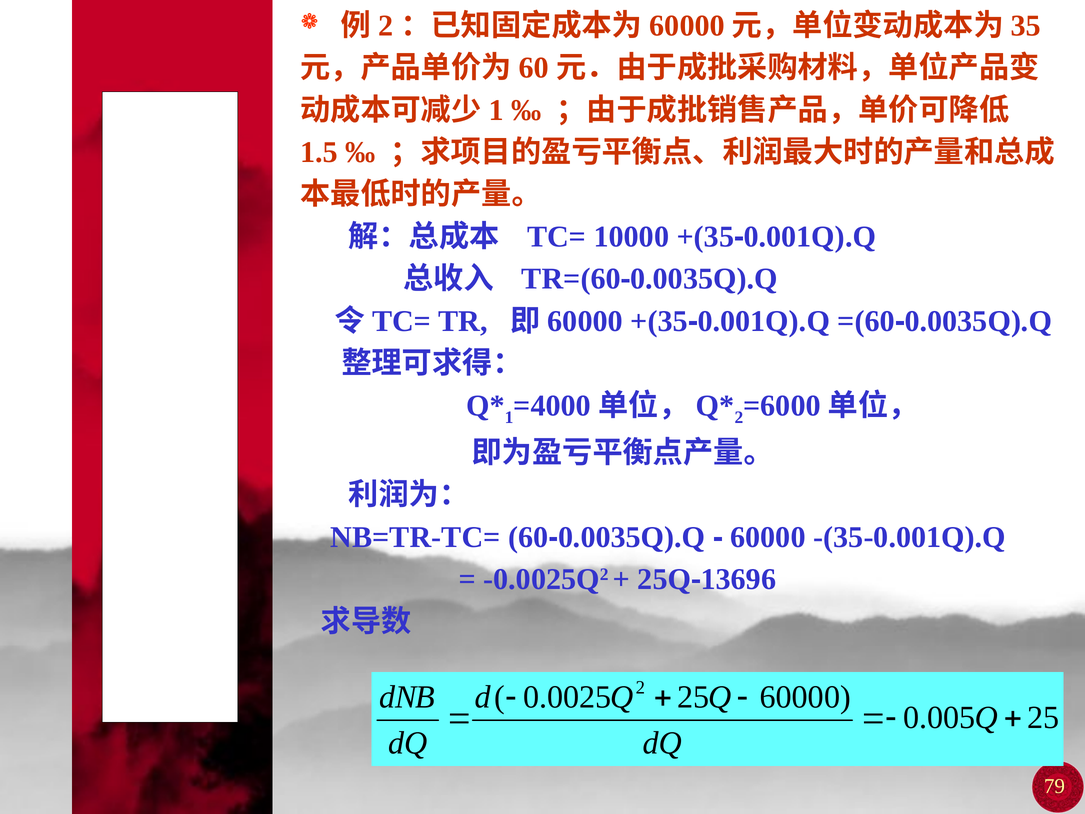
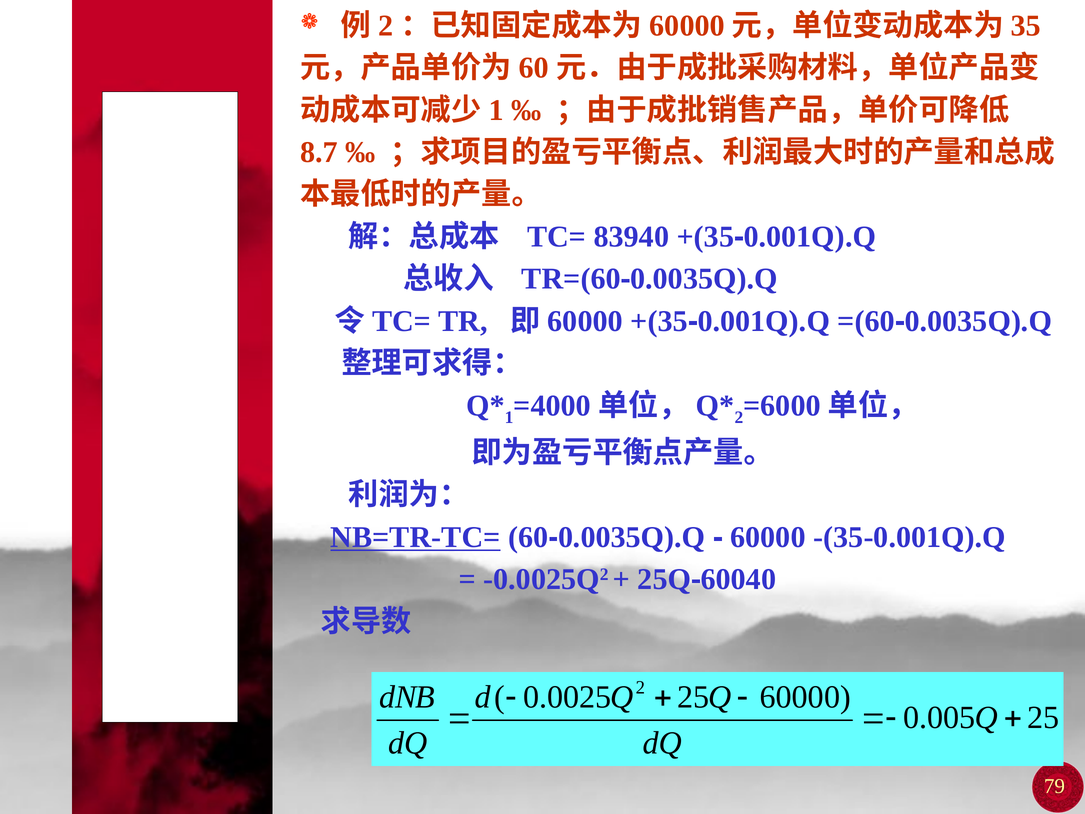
1.5: 1.5 -> 8.7
10000: 10000 -> 83940
NB=TR-TC= underline: none -> present
13696: 13696 -> 60040
